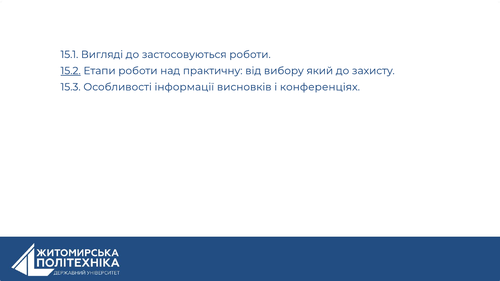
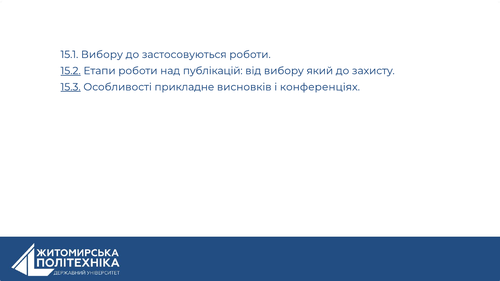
15.1 Вигляді: Вигляді -> Вибору
практичну: практичну -> публікацій
15.3 underline: none -> present
інформації: інформації -> прикладне
